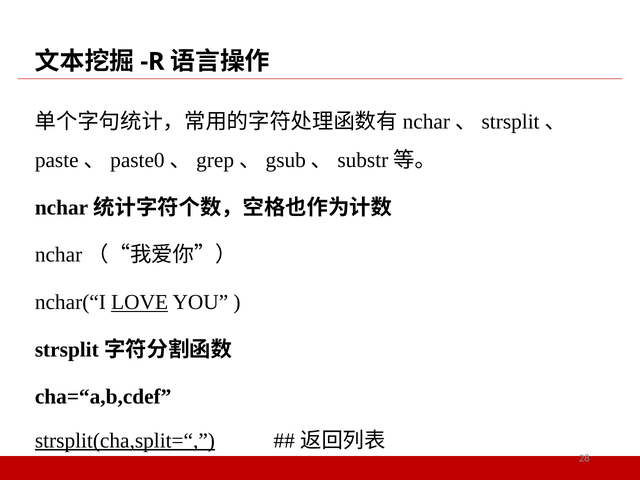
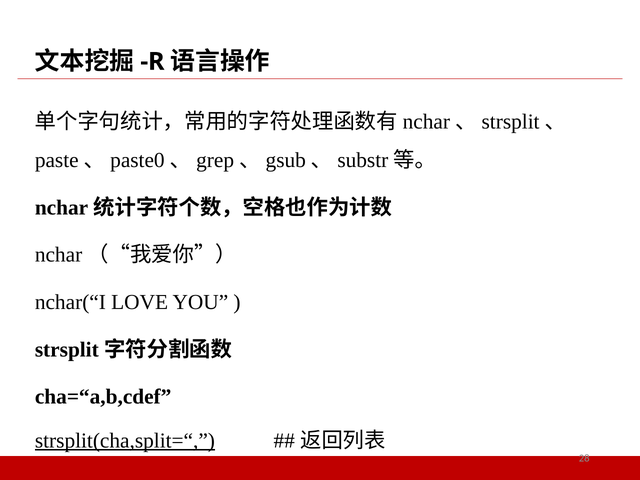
LOVE underline: present -> none
